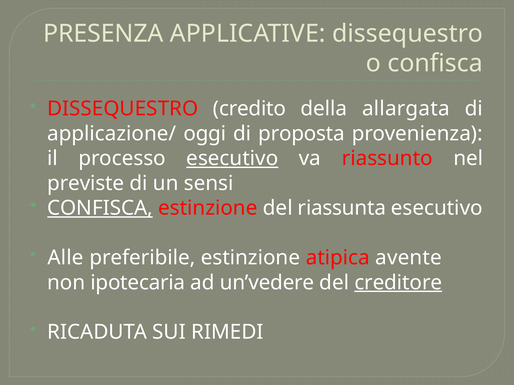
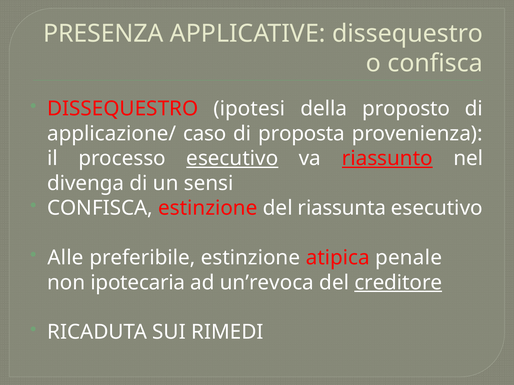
credito: credito -> ipotesi
allargata: allargata -> proposto
oggi: oggi -> caso
riassunto underline: none -> present
previste: previste -> divenga
CONFISCA at (100, 208) underline: present -> none
avente: avente -> penale
un’vedere: un’vedere -> un’revoca
